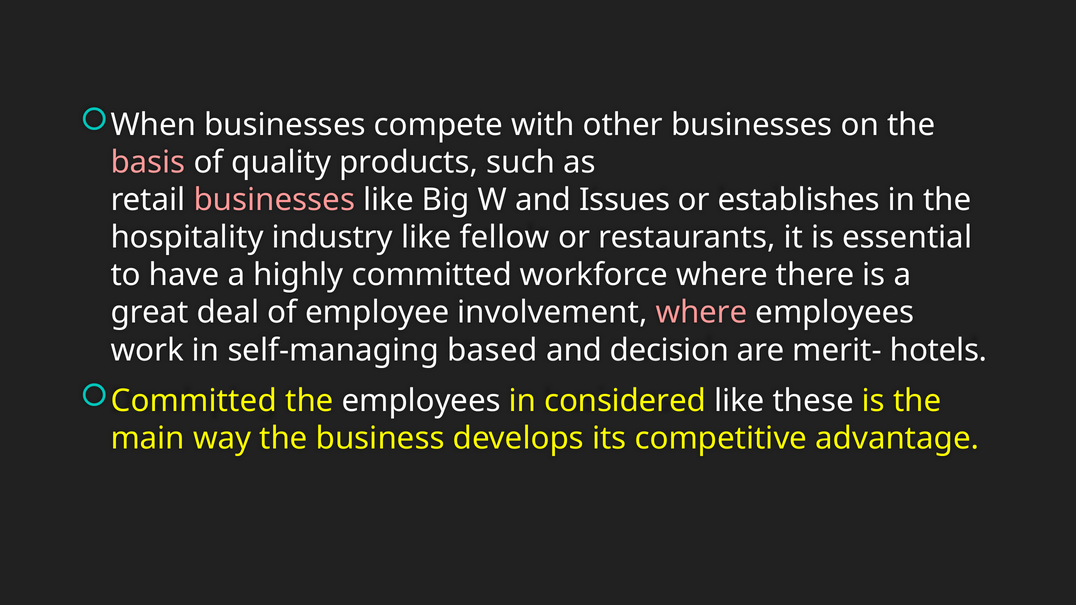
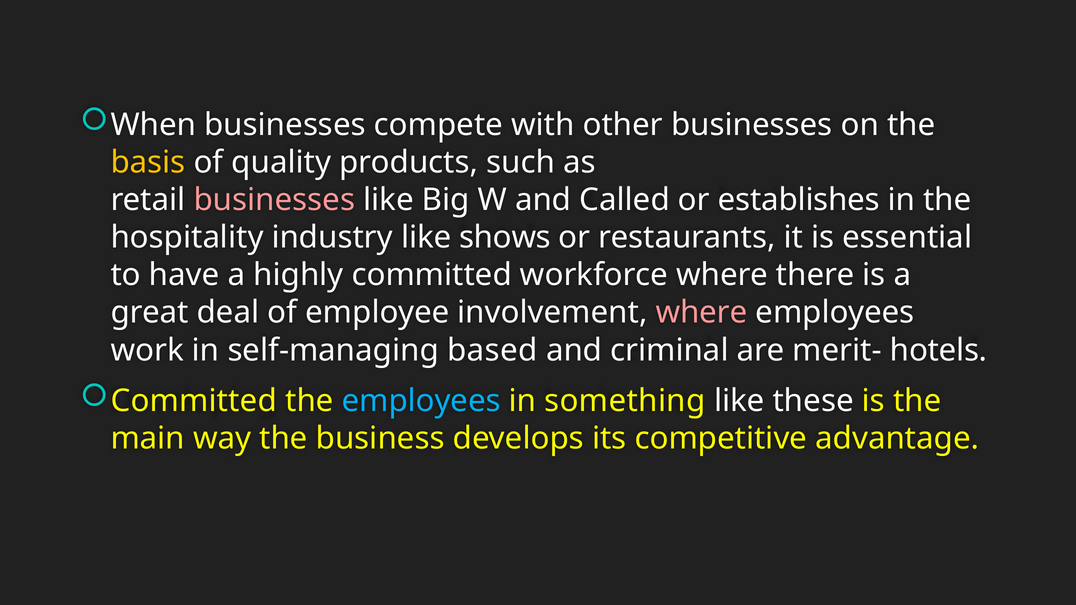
basis colour: pink -> yellow
Issues: Issues -> Called
fellow: fellow -> shows
decision: decision -> criminal
employees at (421, 401) colour: white -> light blue
considered: considered -> something
